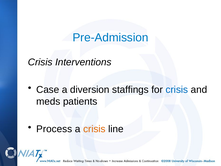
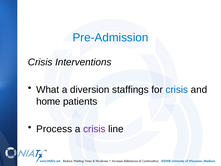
Case: Case -> What
meds: meds -> home
crisis at (94, 129) colour: orange -> purple
